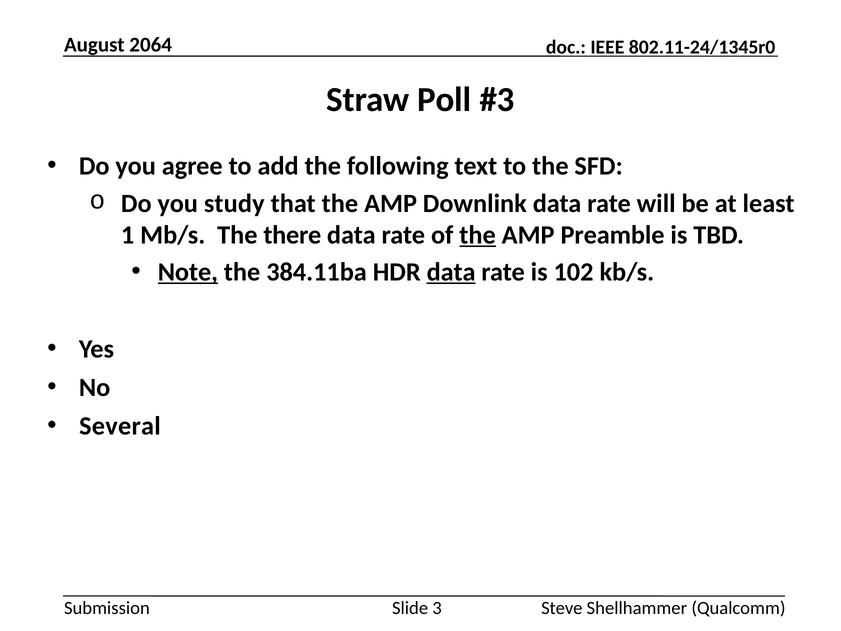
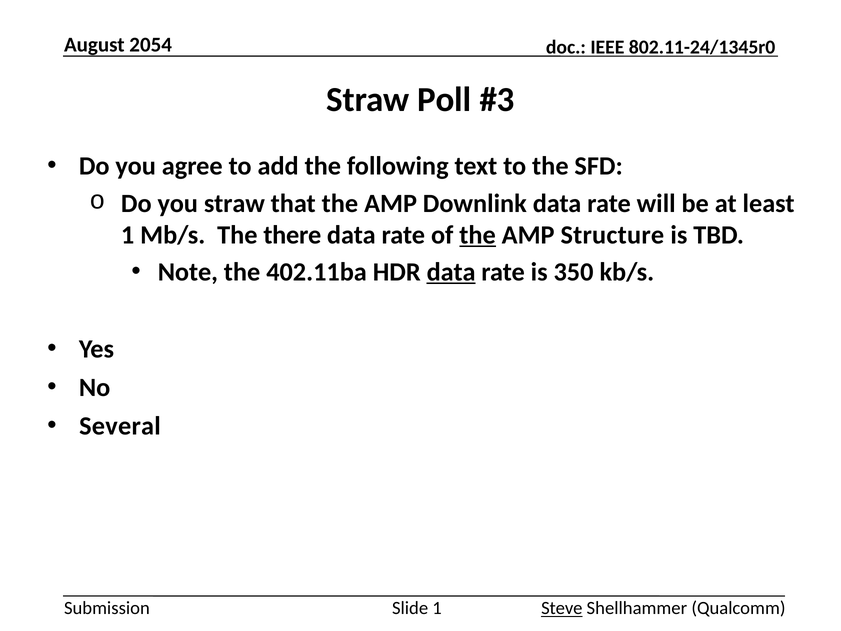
2064: 2064 -> 2054
you study: study -> straw
Preamble: Preamble -> Structure
Note underline: present -> none
384.11ba: 384.11ba -> 402.11ba
102: 102 -> 350
Slide 3: 3 -> 1
Steve underline: none -> present
